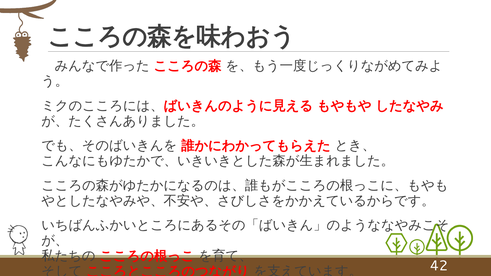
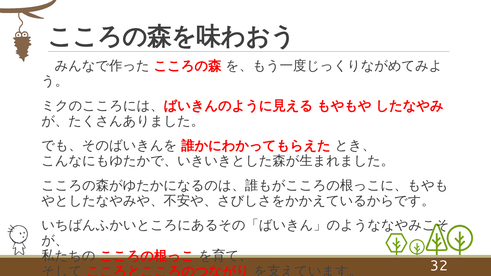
42: 42 -> 32
